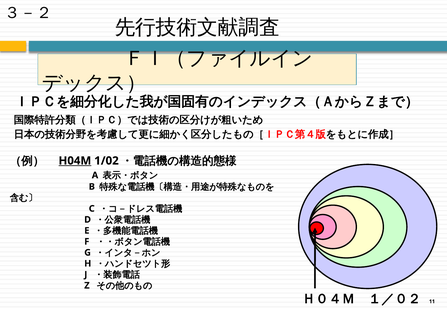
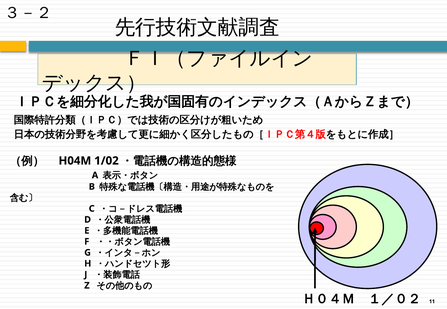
H04M underline: present -> none
